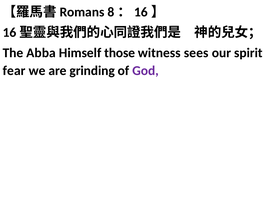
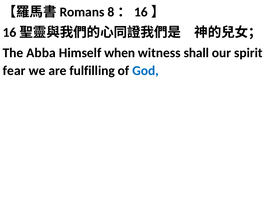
those: those -> when
sees: sees -> shall
grinding: grinding -> fulfilling
God colour: purple -> blue
